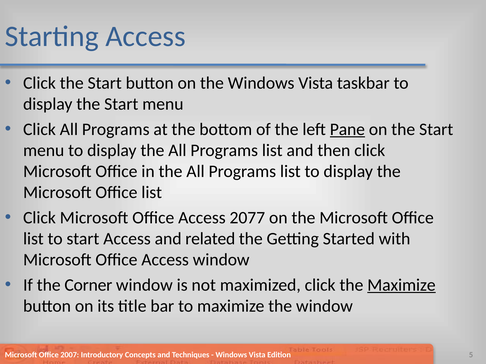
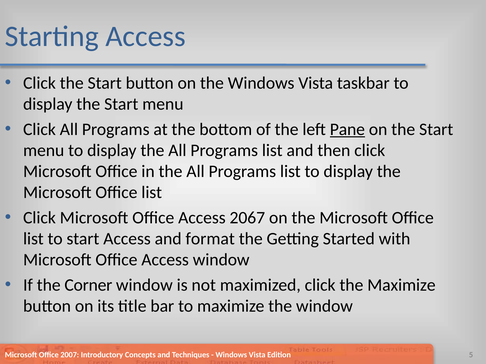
2077: 2077 -> 2067
related: related -> format
Maximize at (401, 285) underline: present -> none
